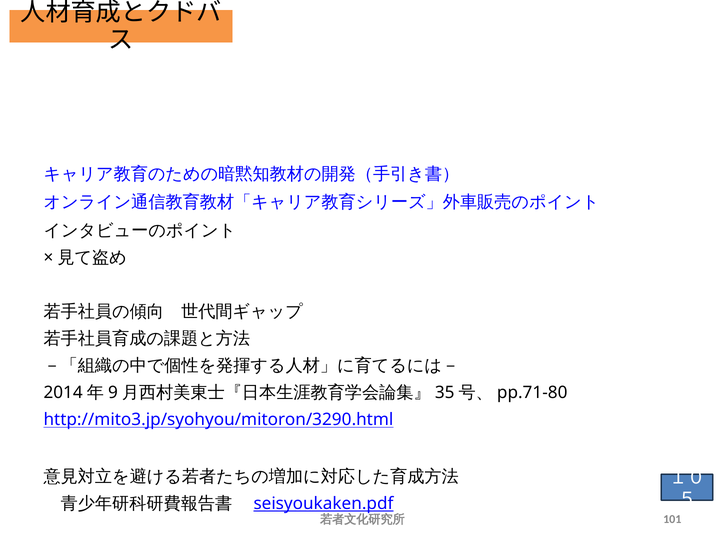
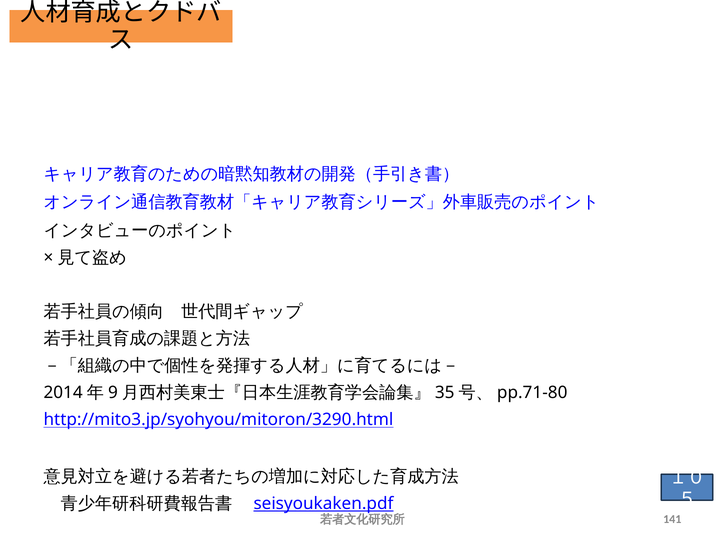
101: 101 -> 141
